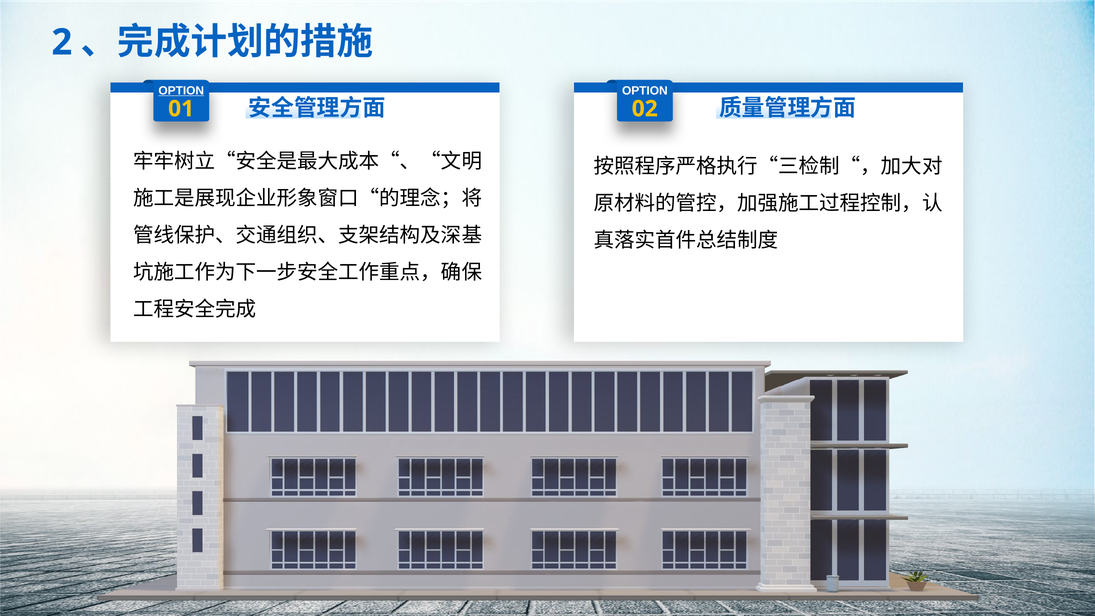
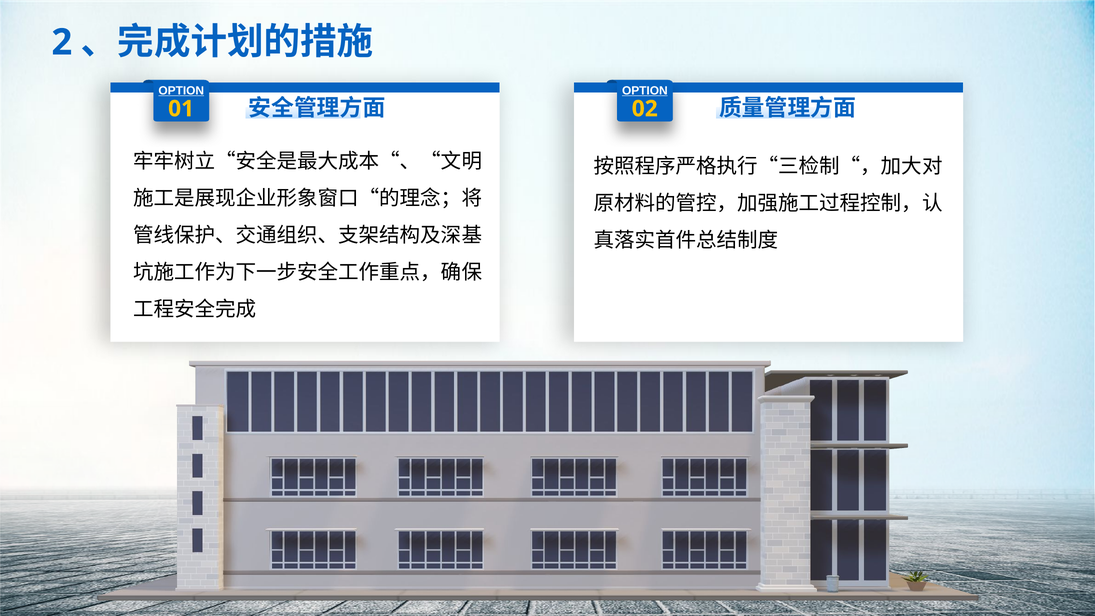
OPTION at (645, 91) underline: none -> present
